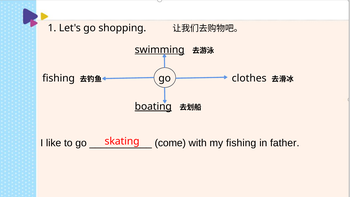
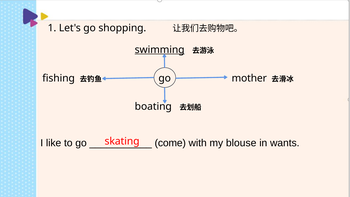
clothes: clothes -> mother
boating underline: present -> none
my fishing: fishing -> blouse
father: father -> wants
